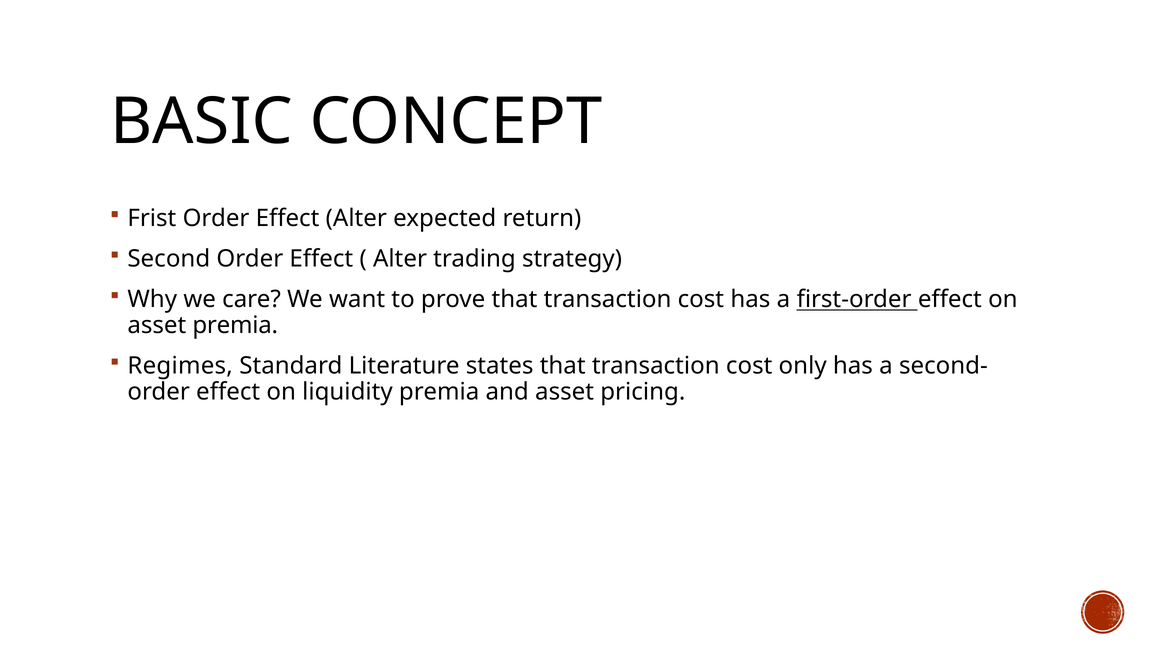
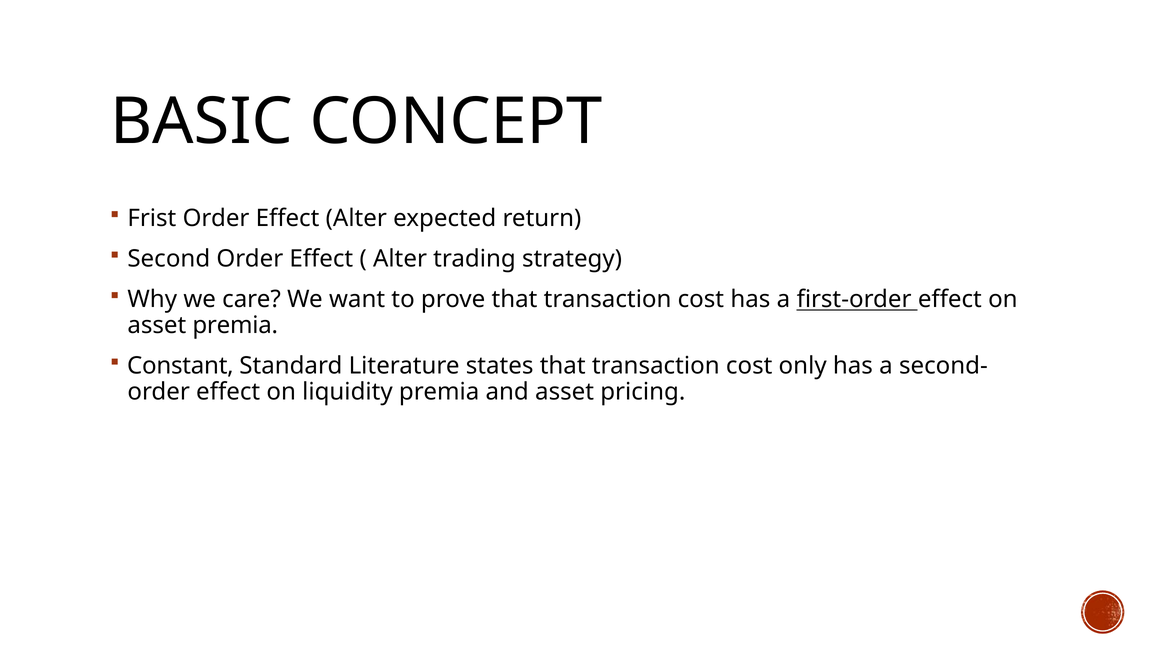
Regimes: Regimes -> Constant
